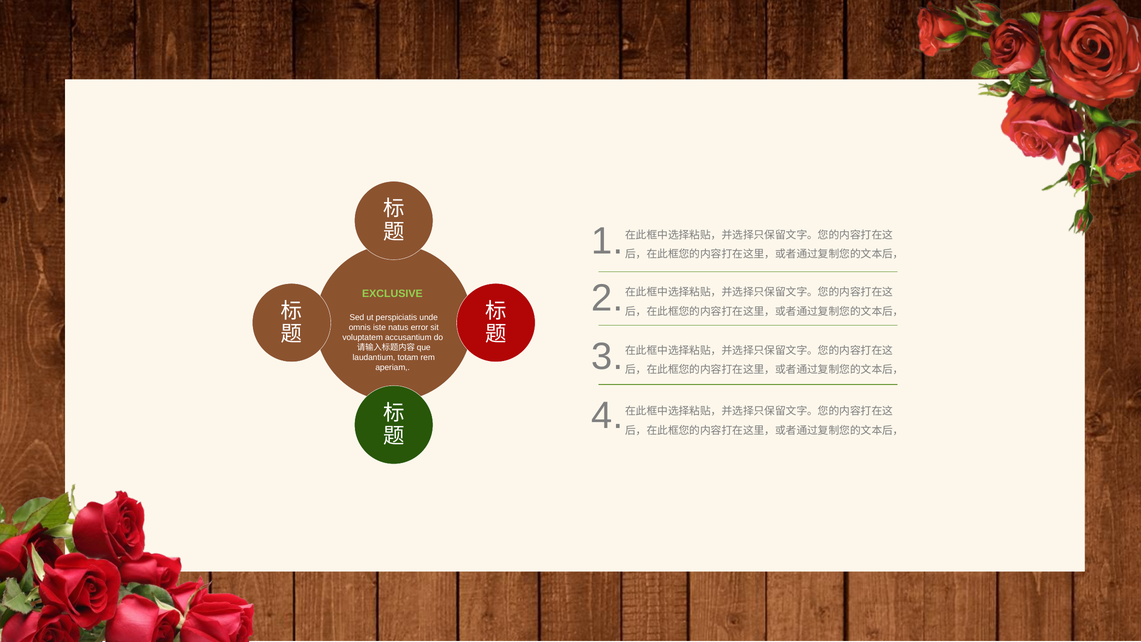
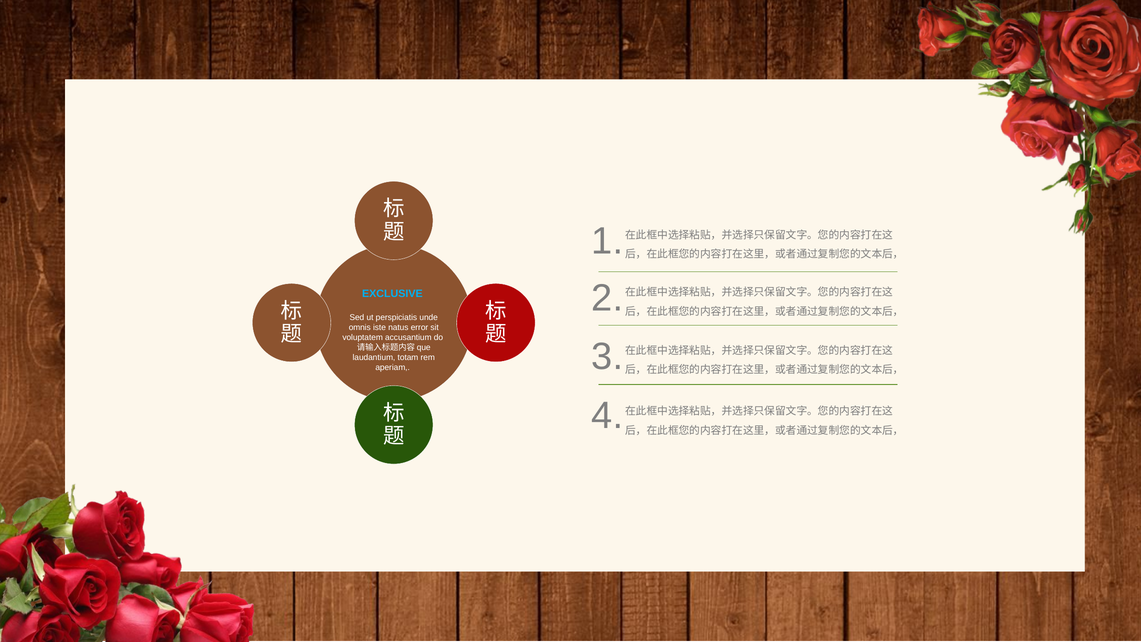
EXCLUSIVE colour: light green -> light blue
